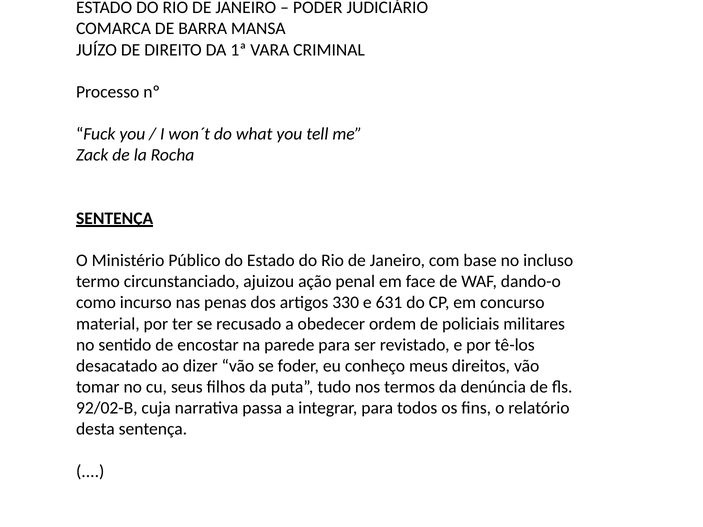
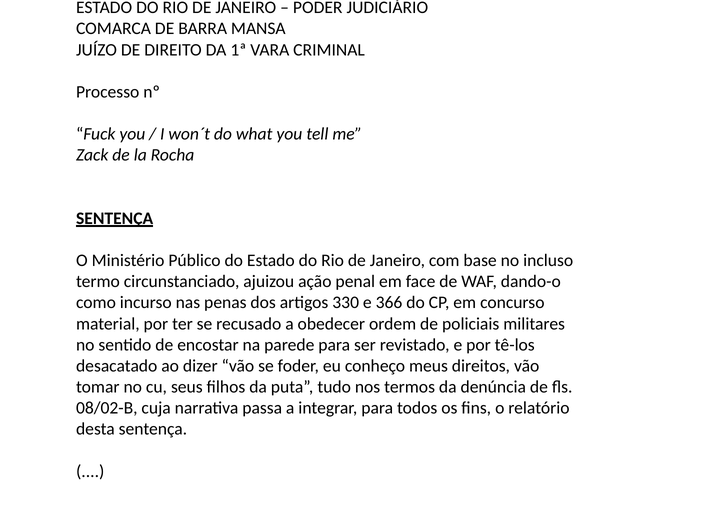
631: 631 -> 366
92/02-B: 92/02-B -> 08/02-B
